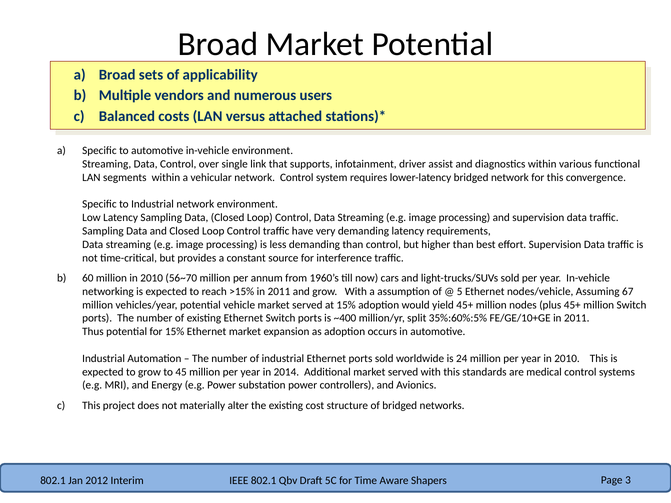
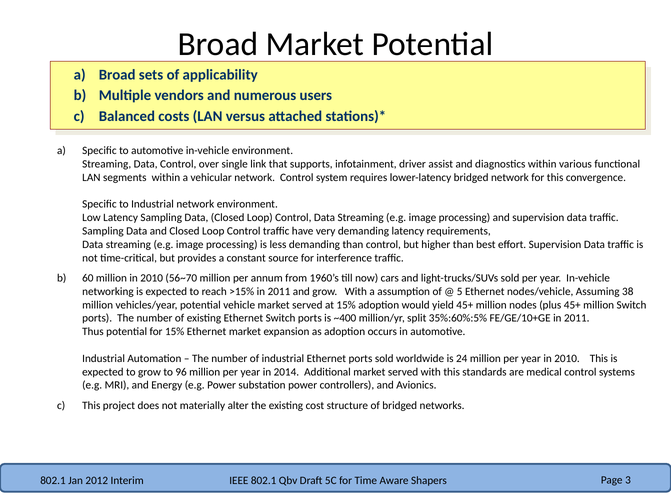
67: 67 -> 38
45: 45 -> 96
